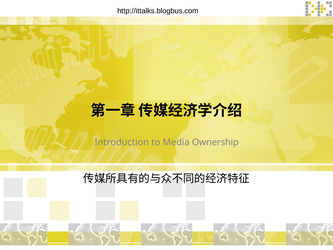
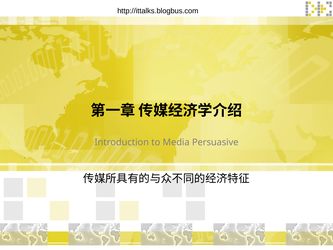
Ownership: Ownership -> Persuasive
